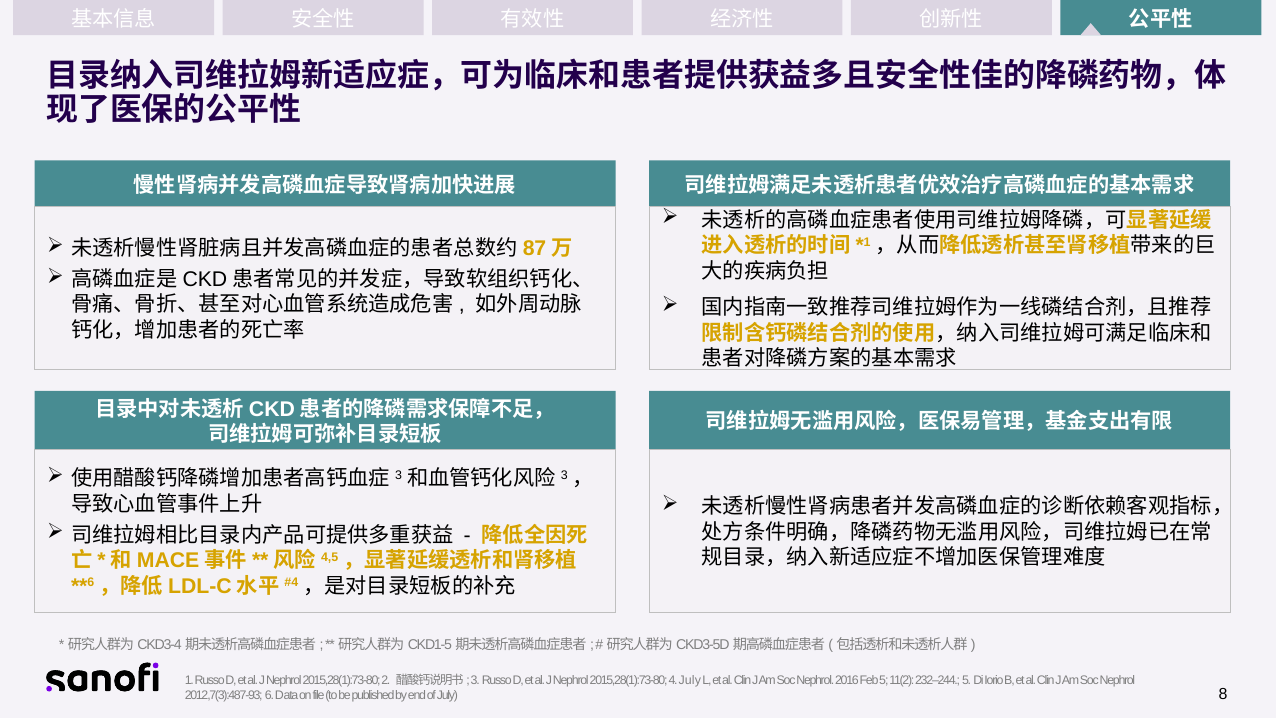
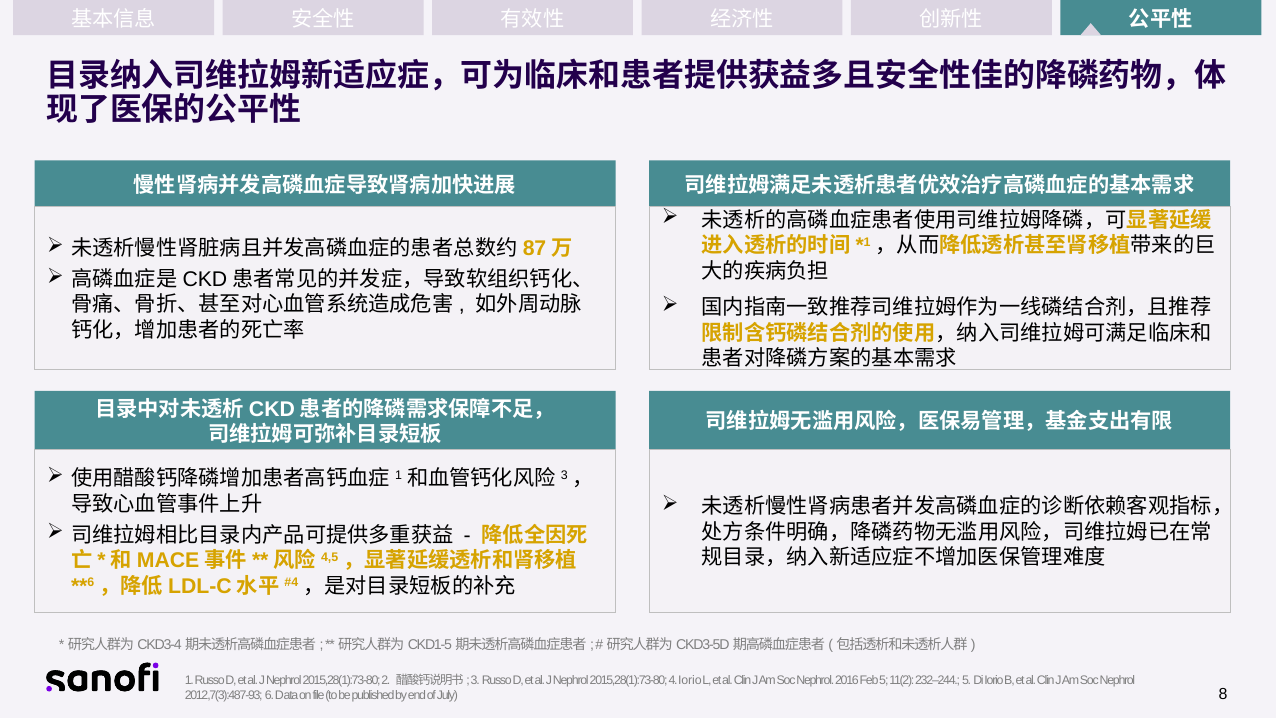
3 at (399, 475): 3 -> 1
4 July: July -> Iorio
